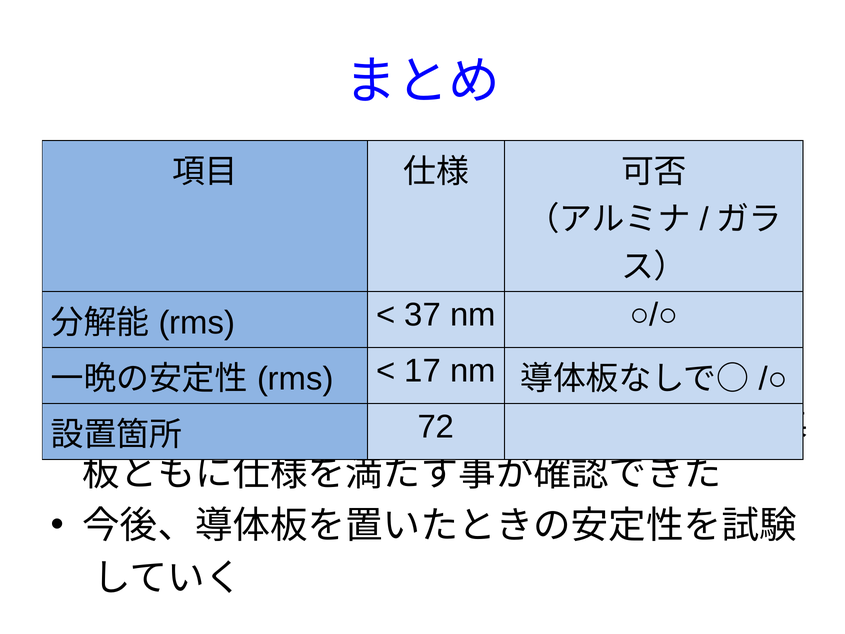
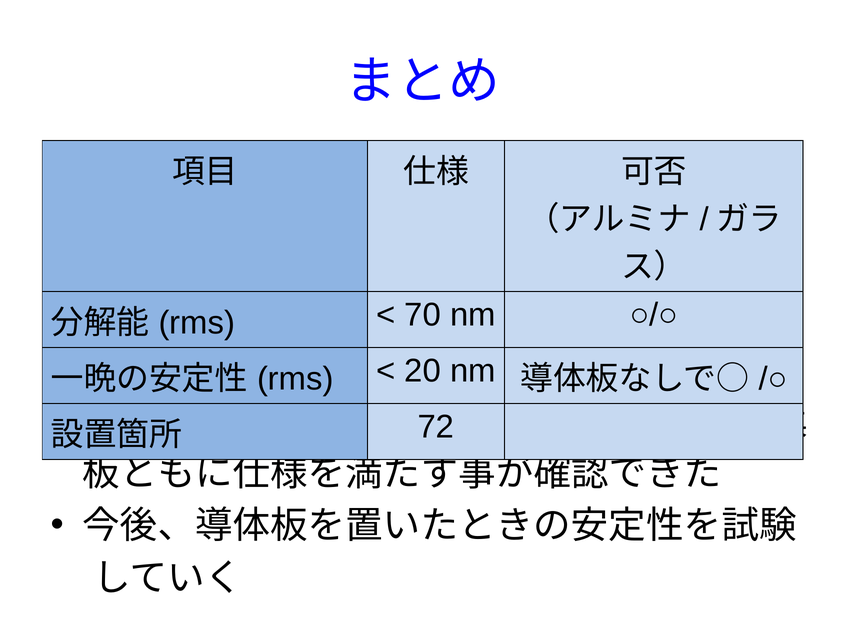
37: 37 -> 70
17: 17 -> 20
